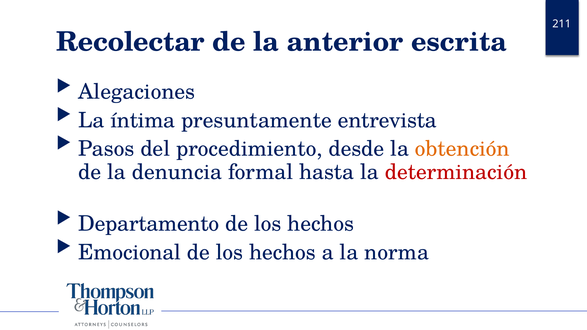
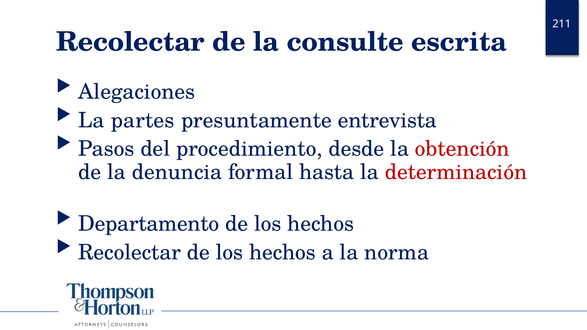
anterior: anterior -> consulte
íntima: íntima -> partes
obtención colour: orange -> red
Emocional at (130, 252): Emocional -> Recolectar
